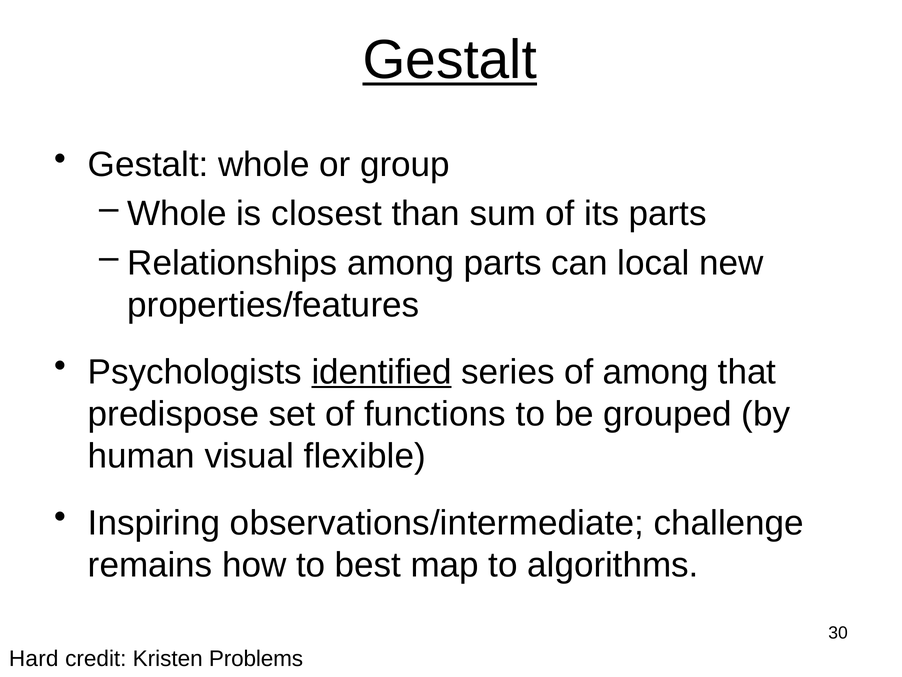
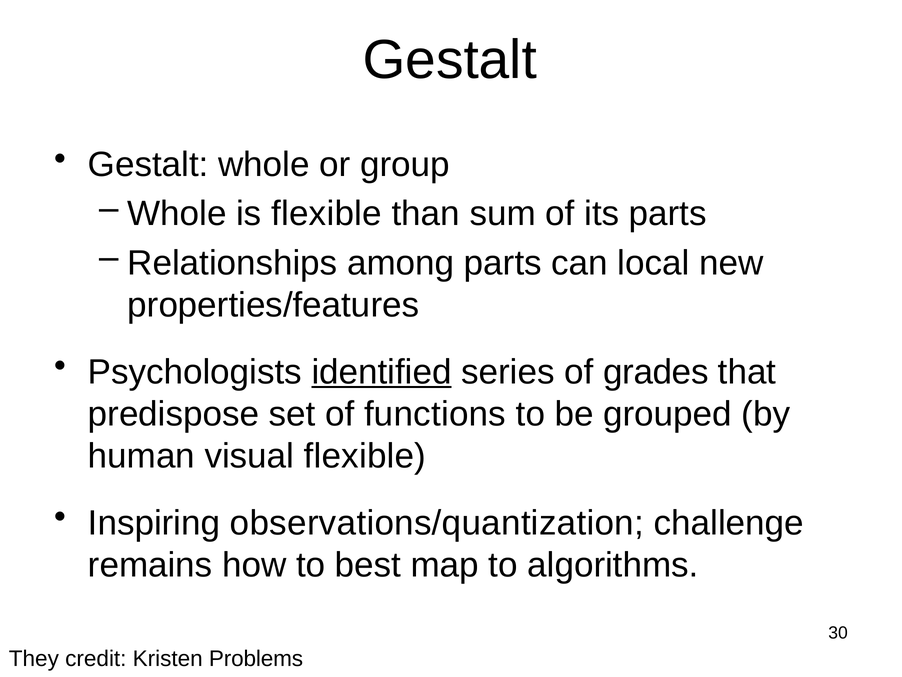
Gestalt at (450, 60) underline: present -> none
is closest: closest -> flexible
of among: among -> grades
observations/intermediate: observations/intermediate -> observations/quantization
Hard: Hard -> They
